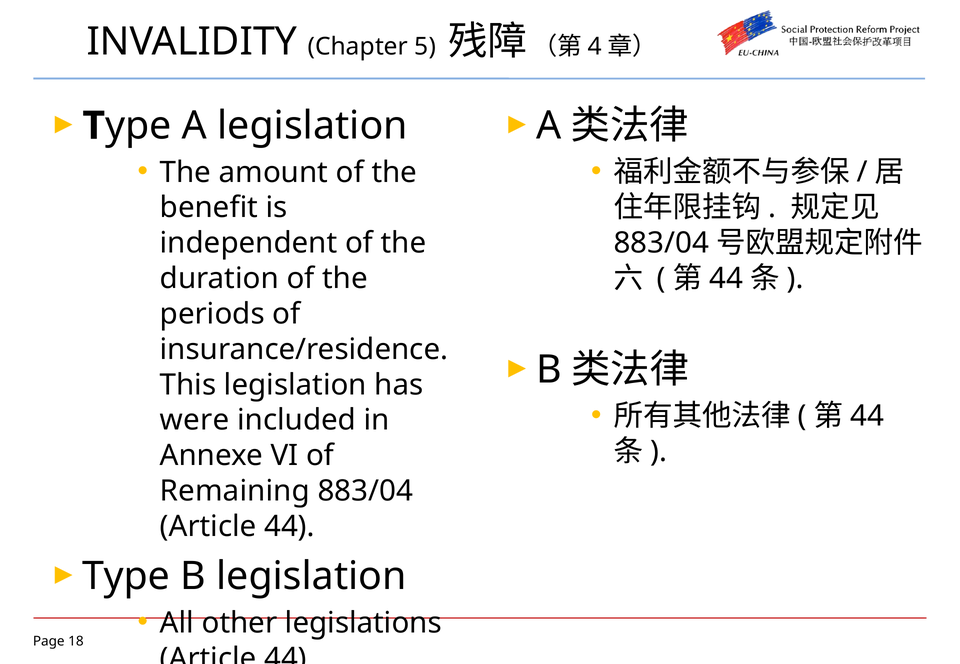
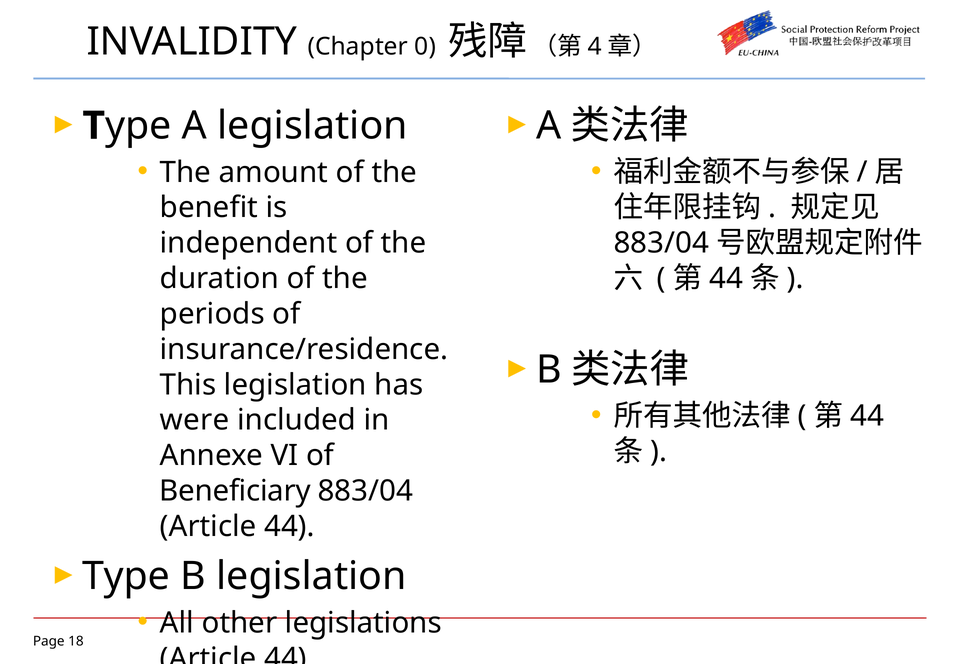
5: 5 -> 0
Remaining: Remaining -> Beneficiary
